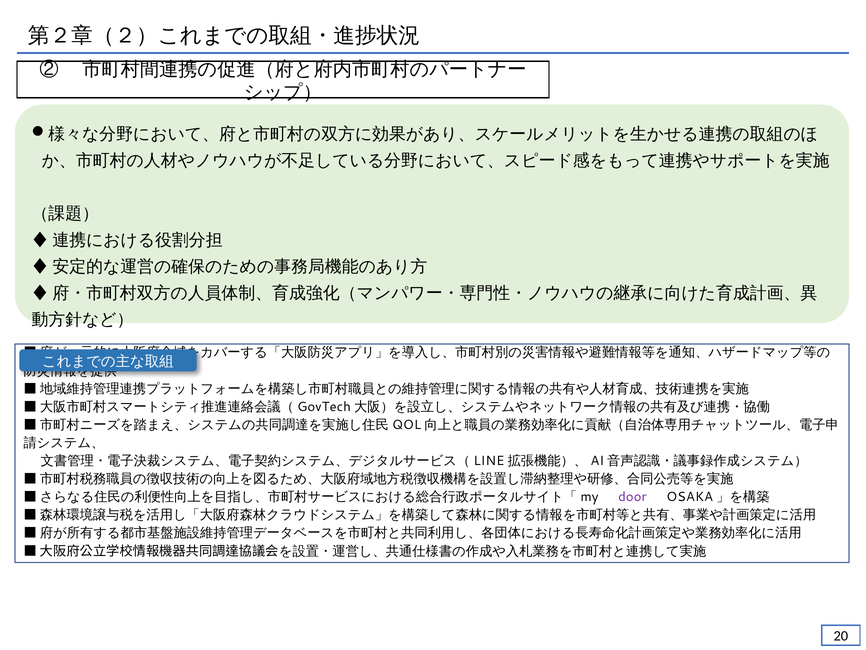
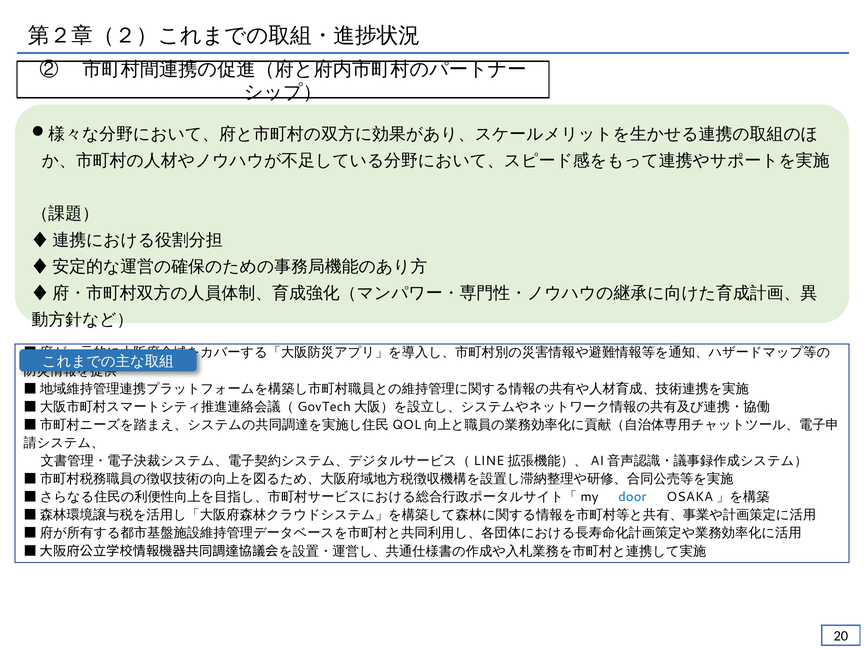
door colour: purple -> blue
